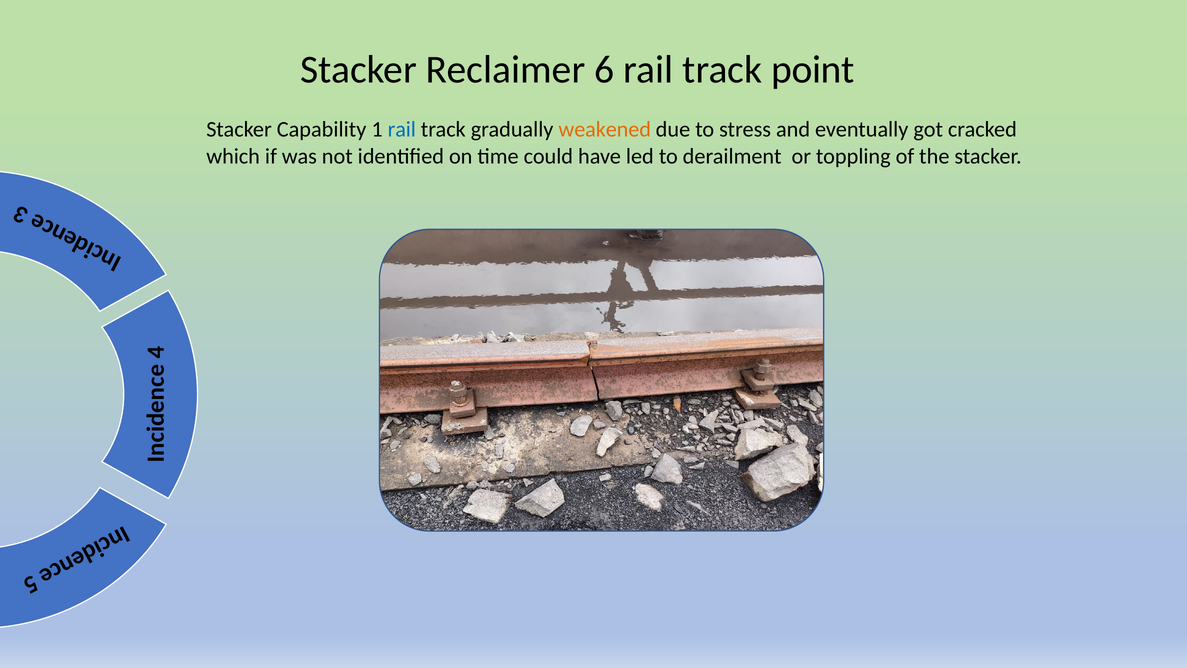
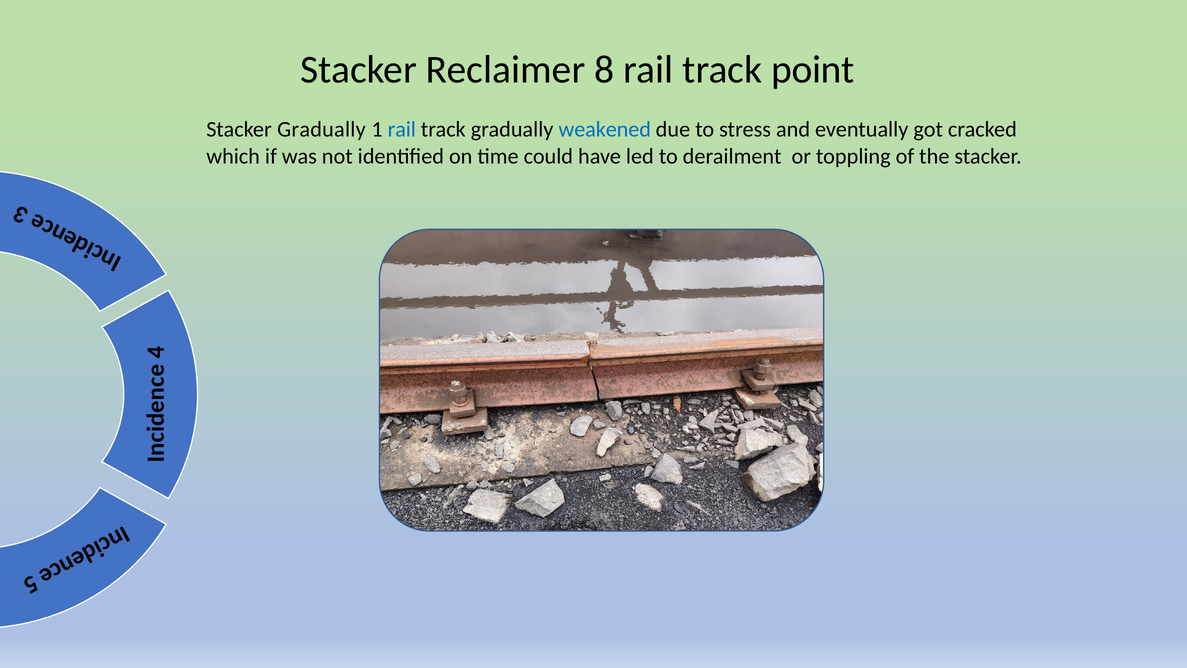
6: 6 -> 8
Stacker Capability: Capability -> Gradually
weakened colour: orange -> blue
